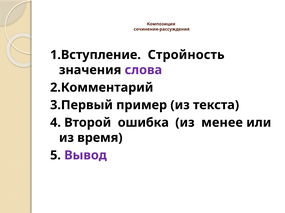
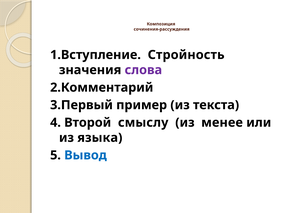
ошибка: ошибка -> смыслу
время: время -> языка
Вывод colour: purple -> blue
